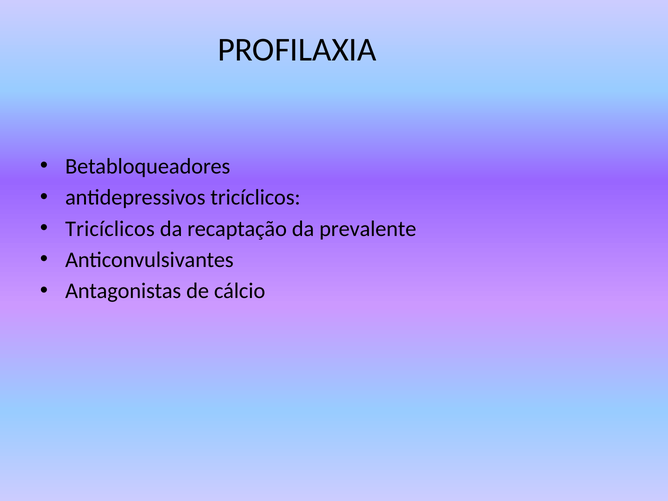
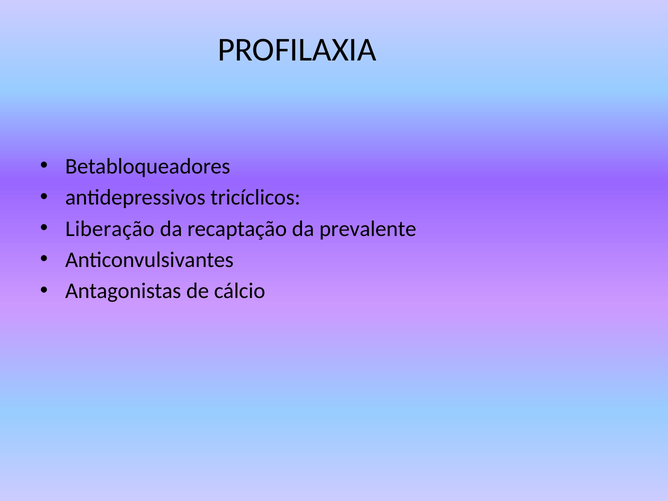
Tricíclicos at (110, 229): Tricíclicos -> Liberação
